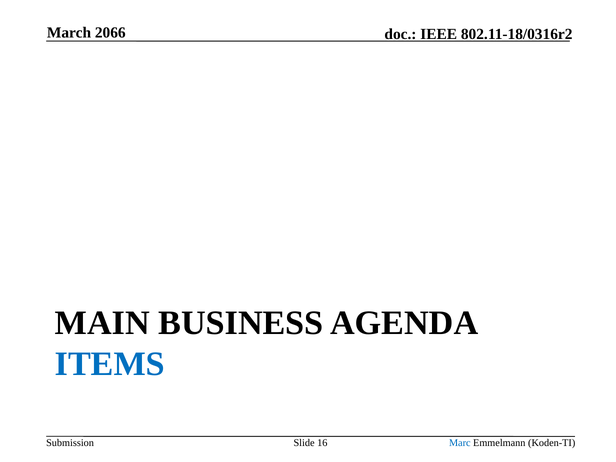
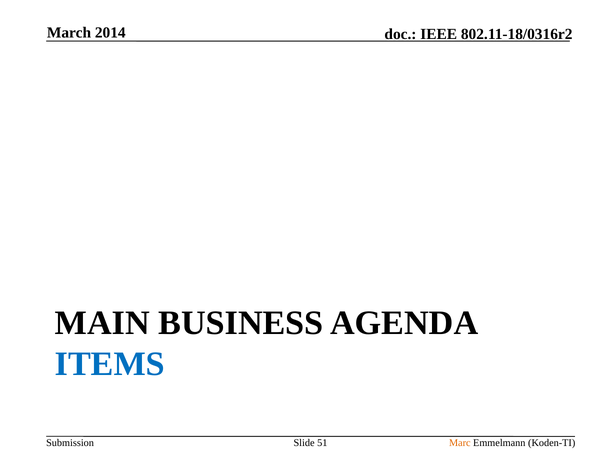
2066: 2066 -> 2014
16: 16 -> 51
Marc colour: blue -> orange
